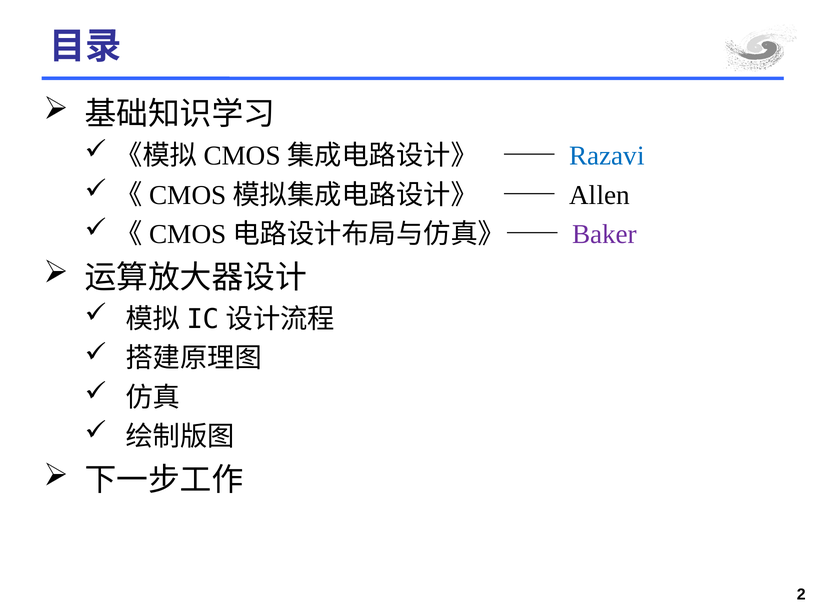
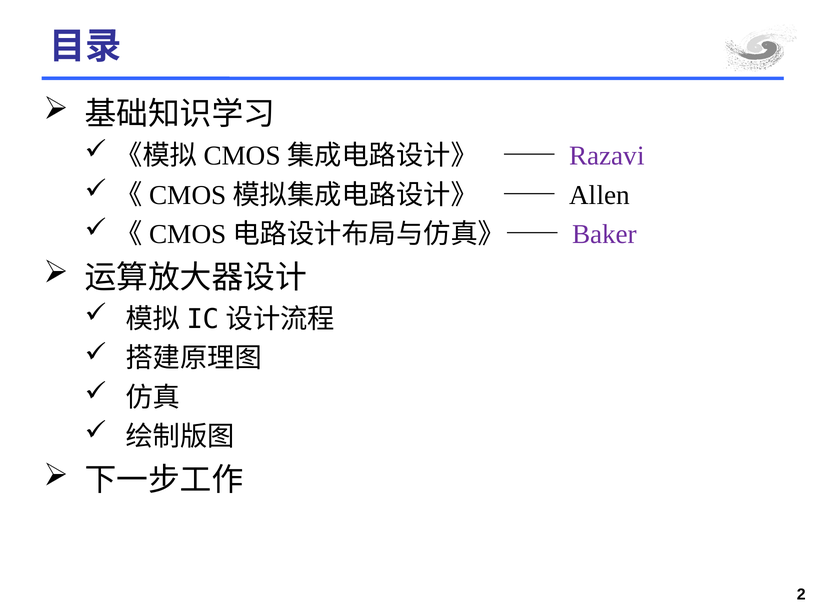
Razavi colour: blue -> purple
